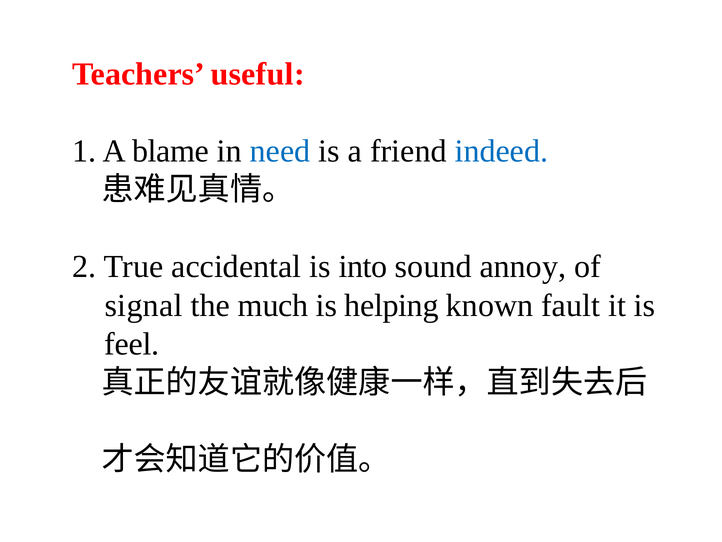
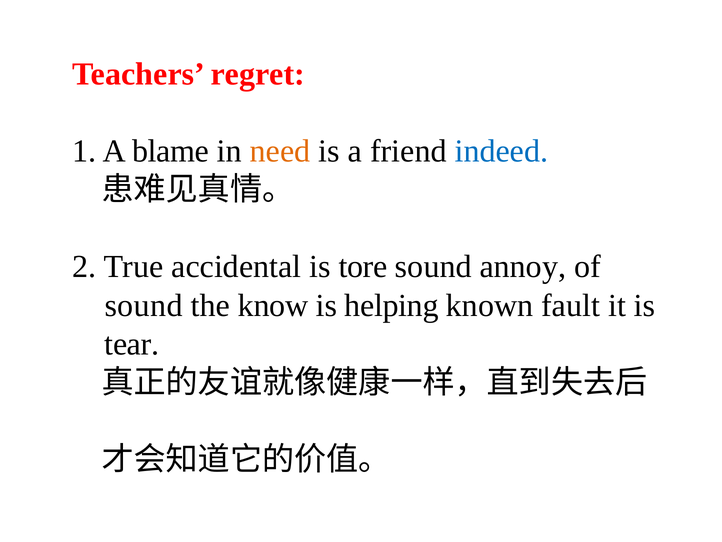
useful: useful -> regret
need colour: blue -> orange
into: into -> tore
signal at (144, 305): signal -> sound
much: much -> know
feel: feel -> tear
